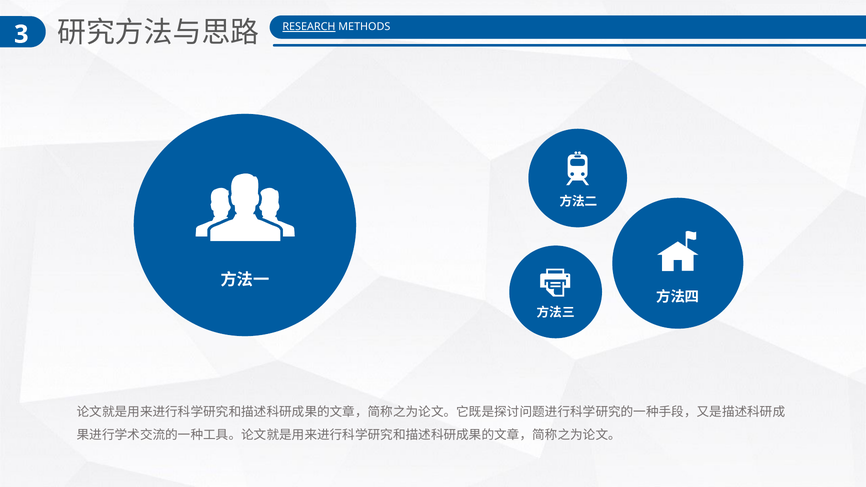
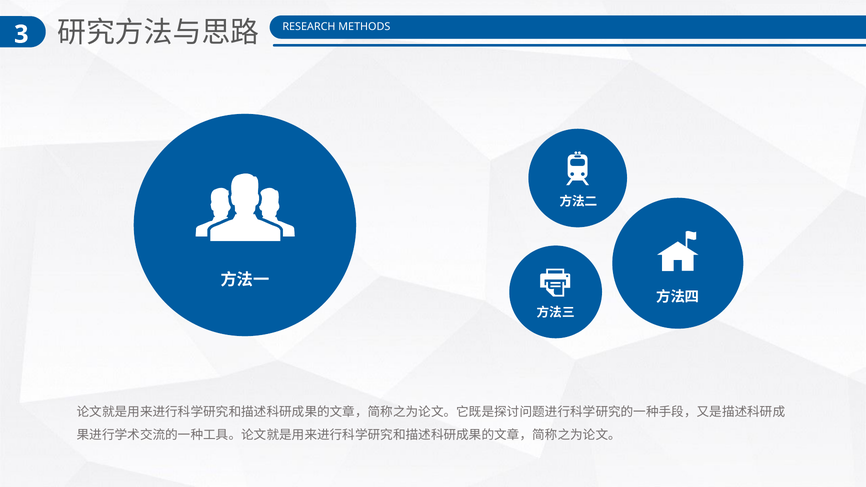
RESEARCH underline: present -> none
